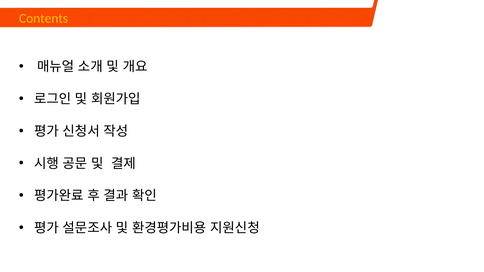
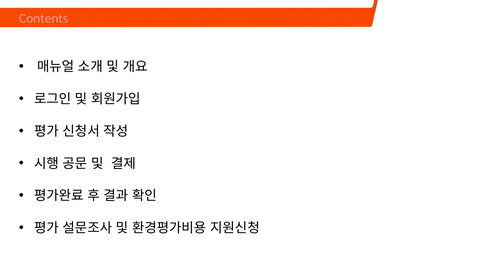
Contents colour: yellow -> pink
